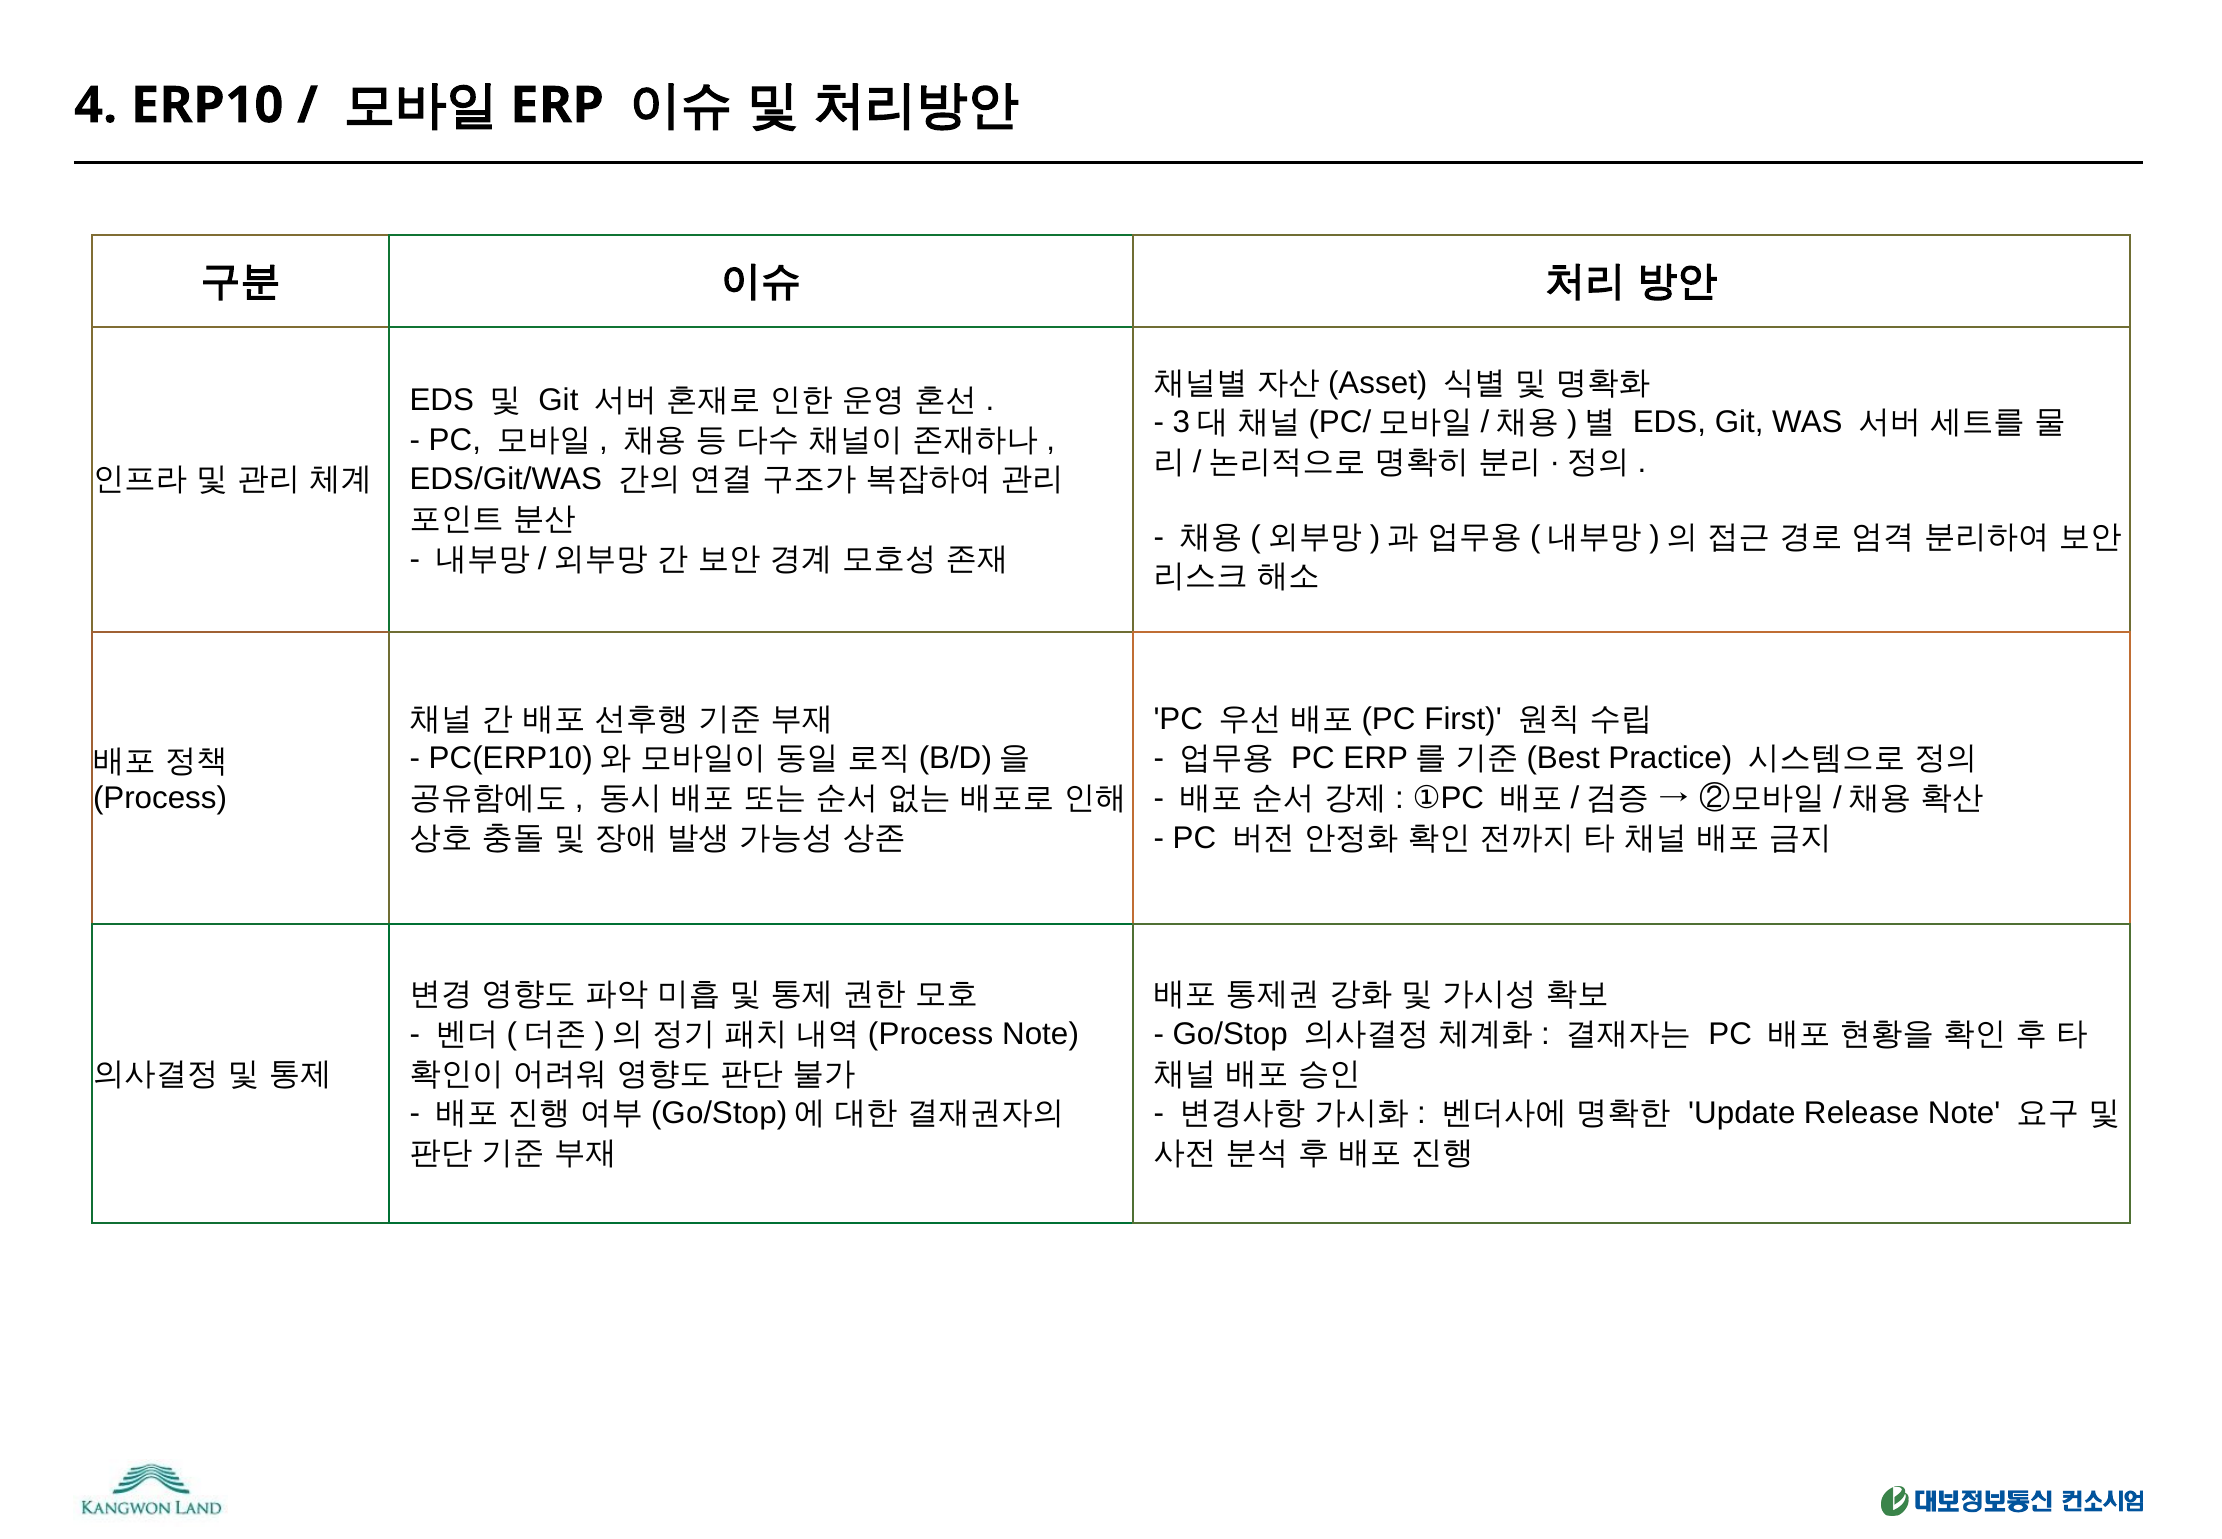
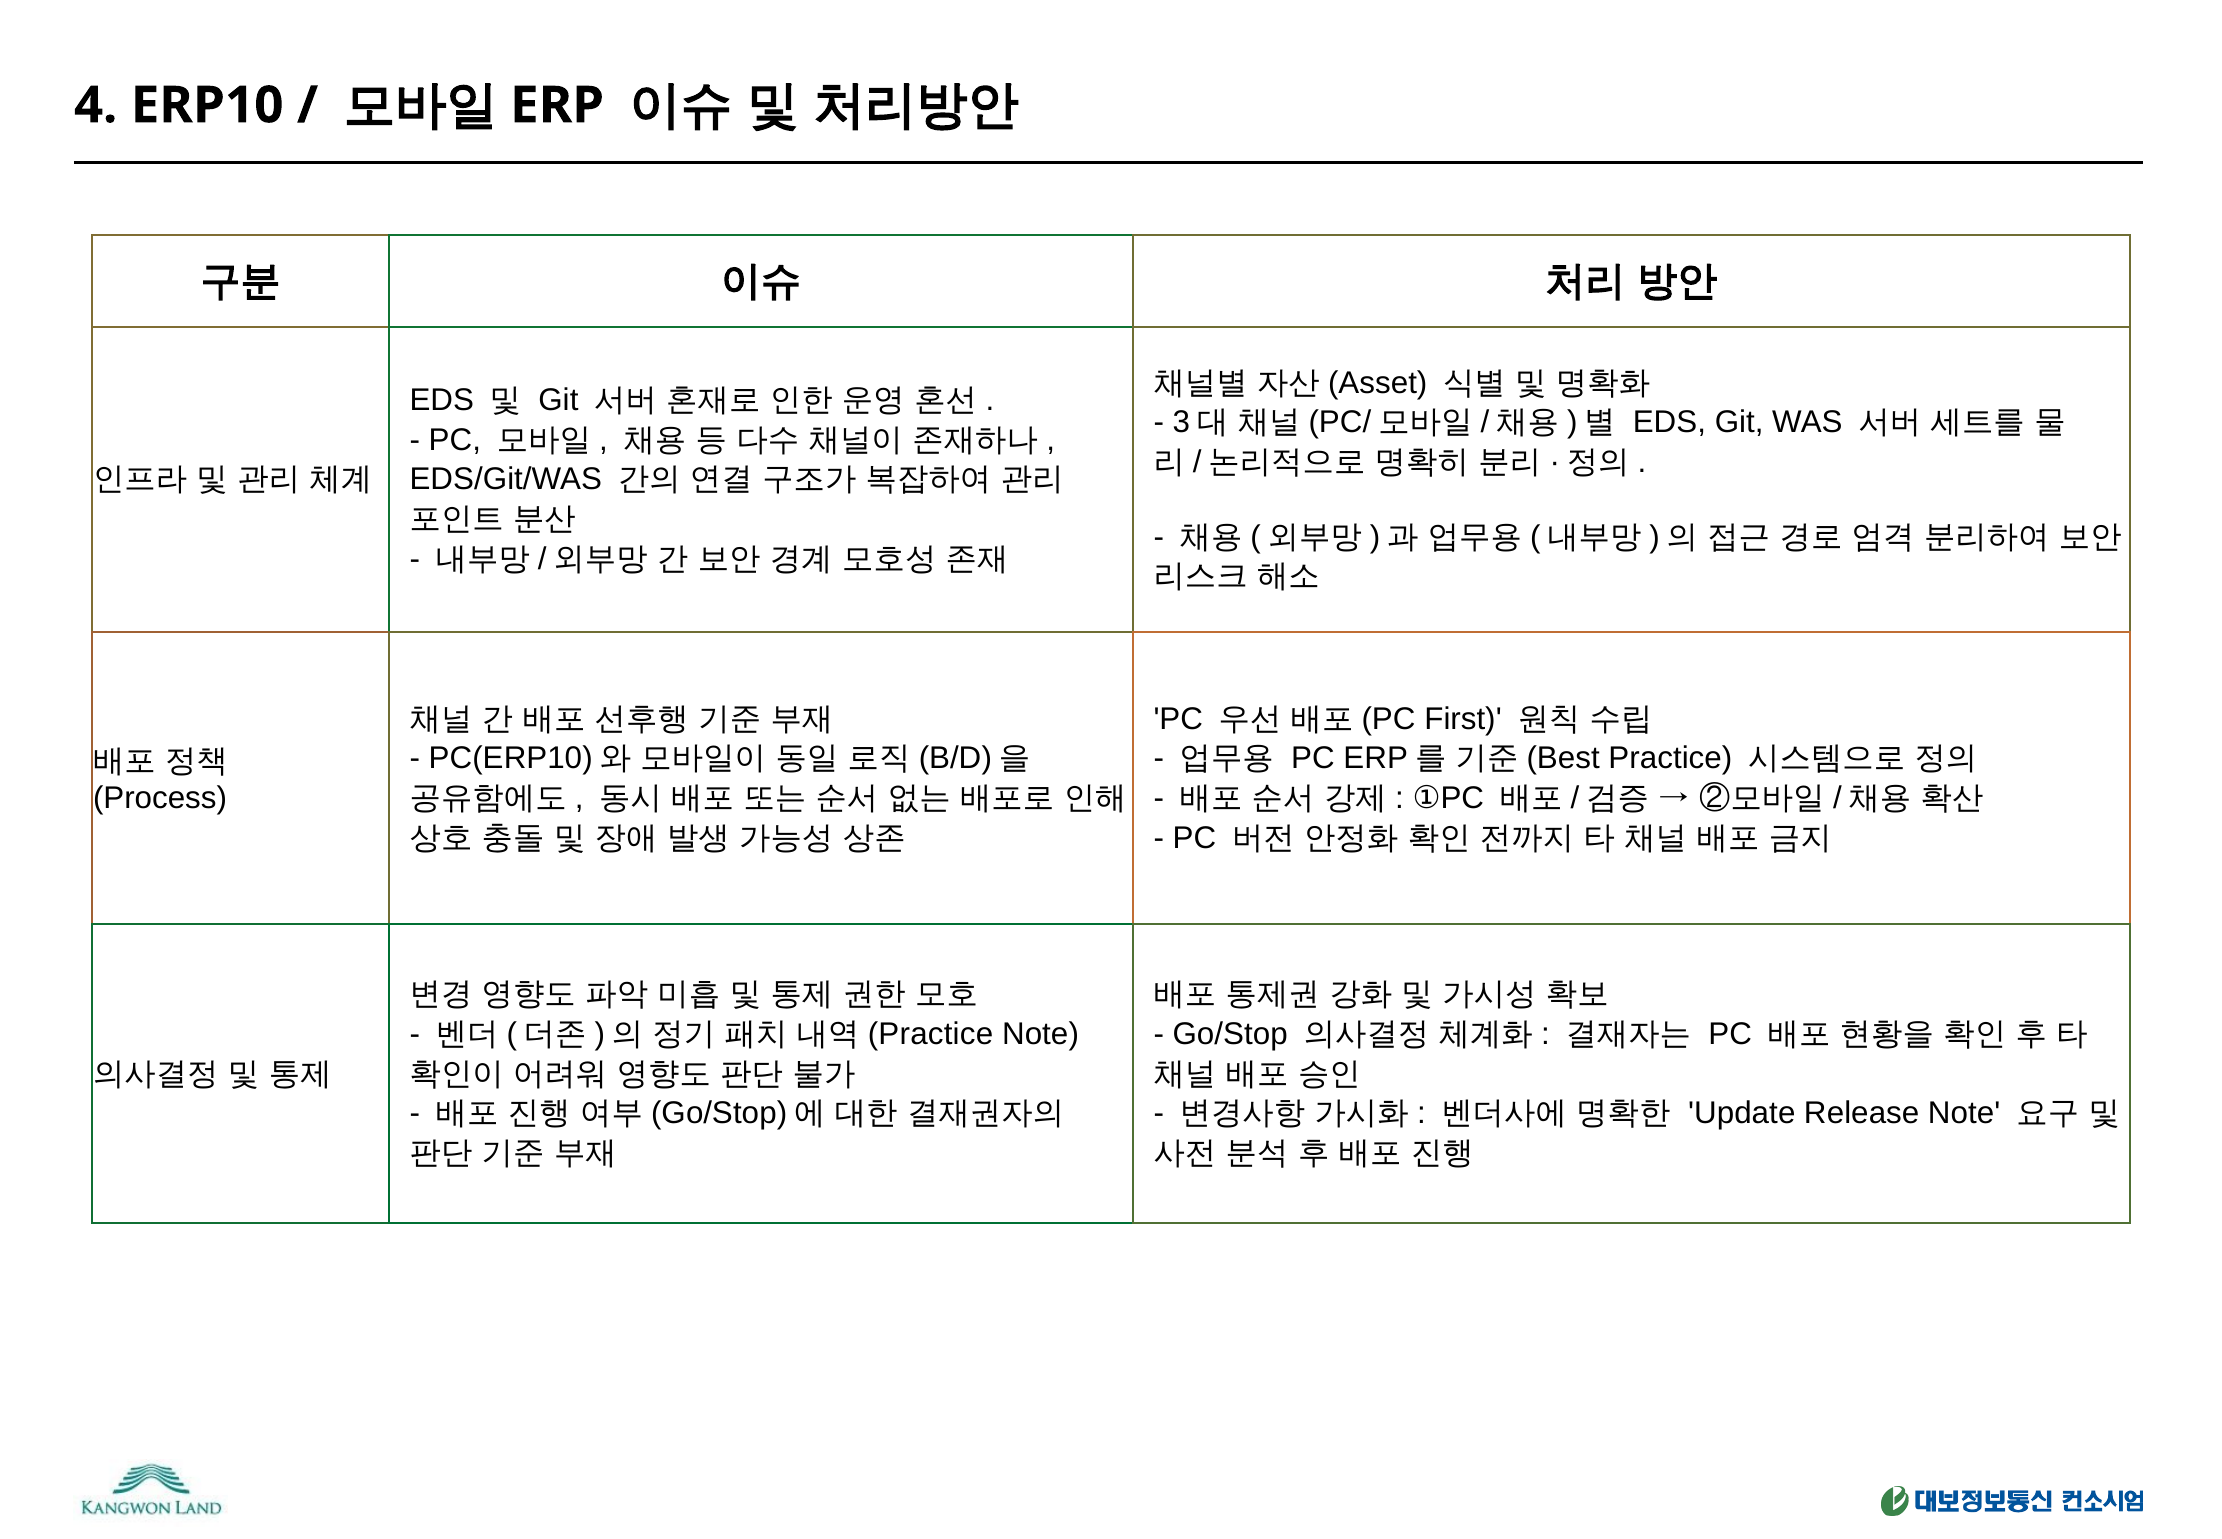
Process at (931, 1034): Process -> Practice
